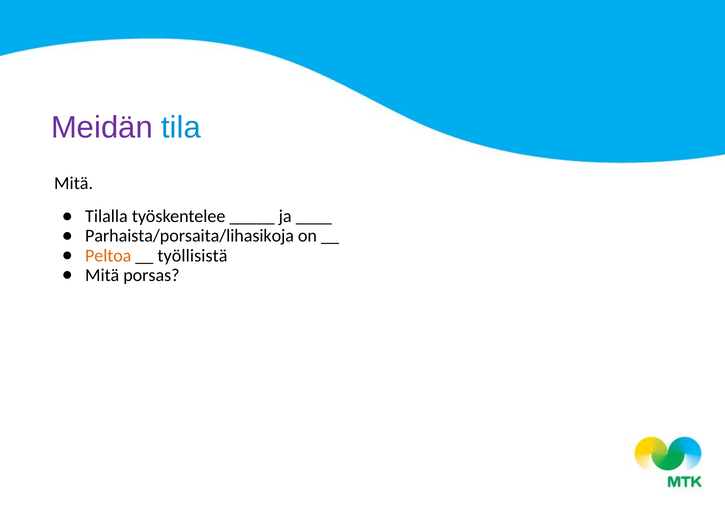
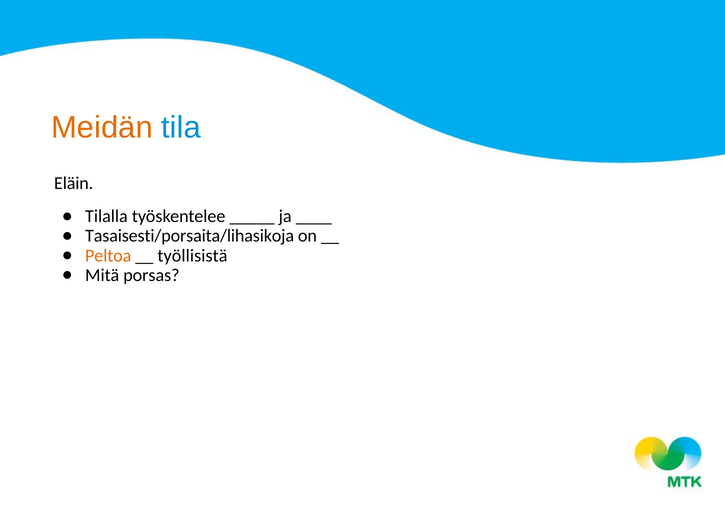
Meidän colour: purple -> orange
Mitä at (74, 183): Mitä -> Eläin
Parhaista/porsaita/lihasikoja: Parhaista/porsaita/lihasikoja -> Tasaisesti/porsaita/lihasikoja
